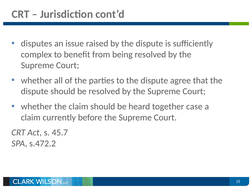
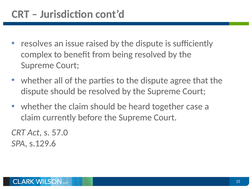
disputes: disputes -> resolves
45.7: 45.7 -> 57.0
s.472.2: s.472.2 -> s.129.6
